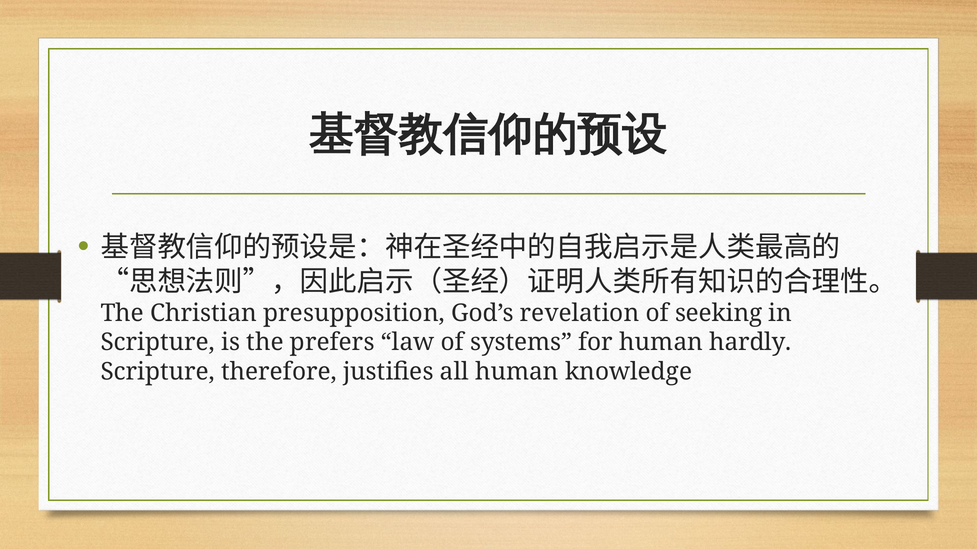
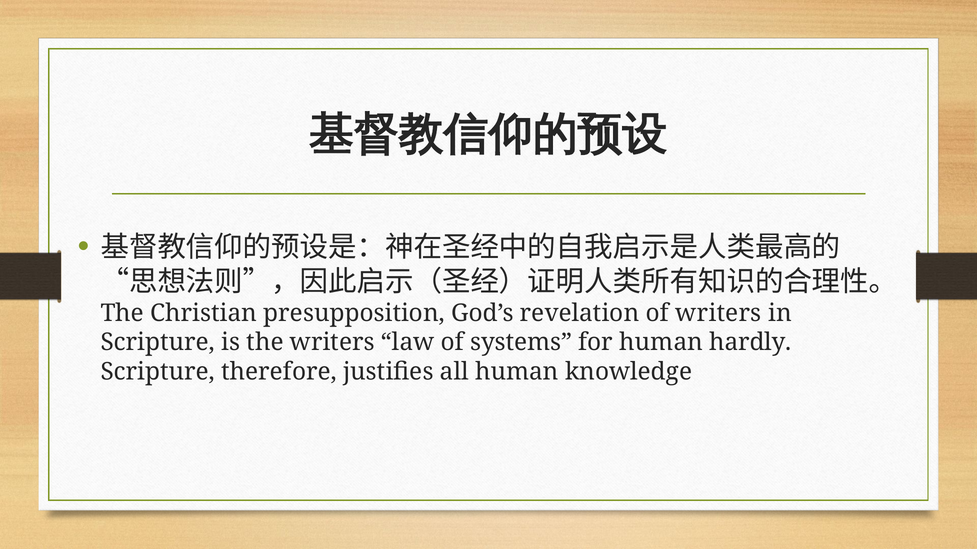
of seeking: seeking -> writers
the prefers: prefers -> writers
